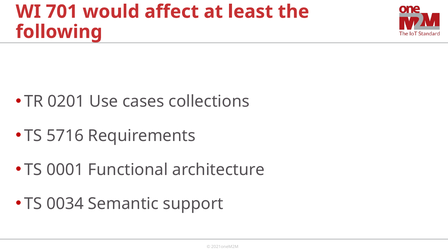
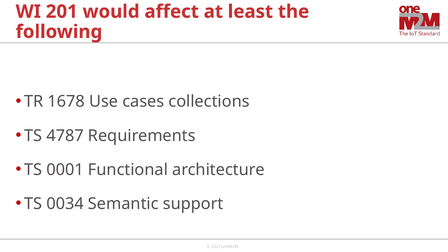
701: 701 -> 201
0201: 0201 -> 1678
5716: 5716 -> 4787
